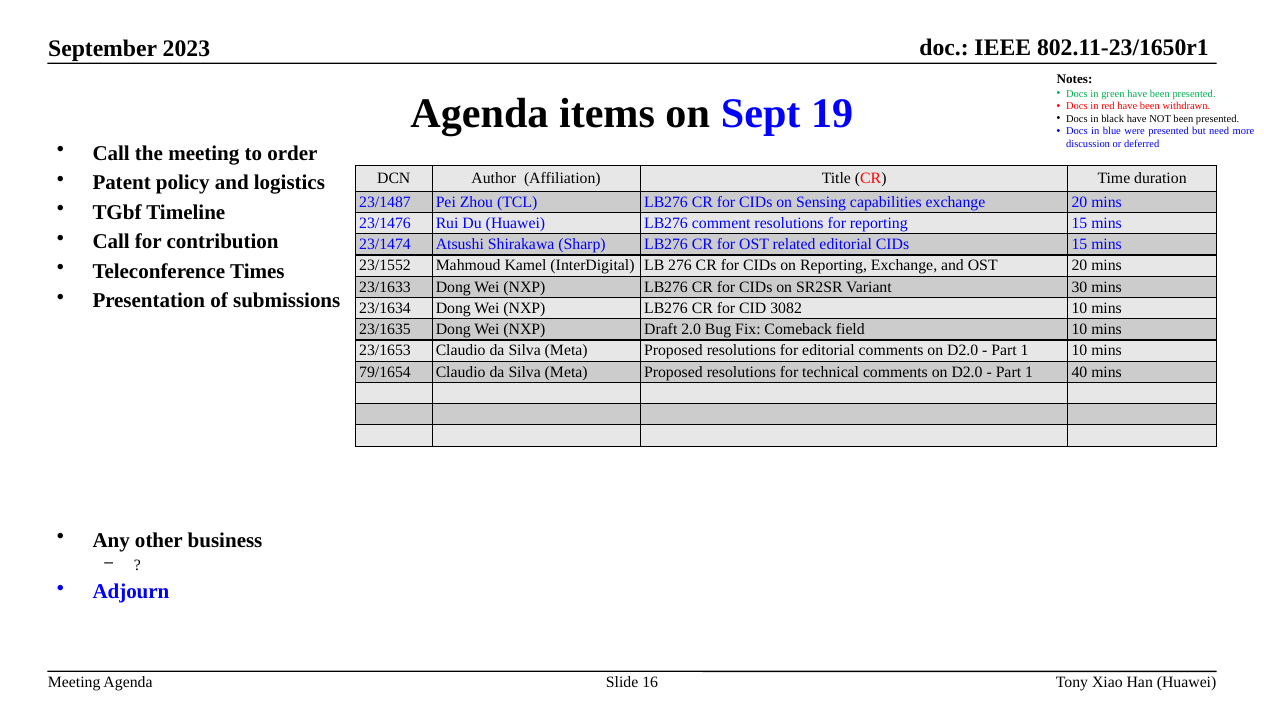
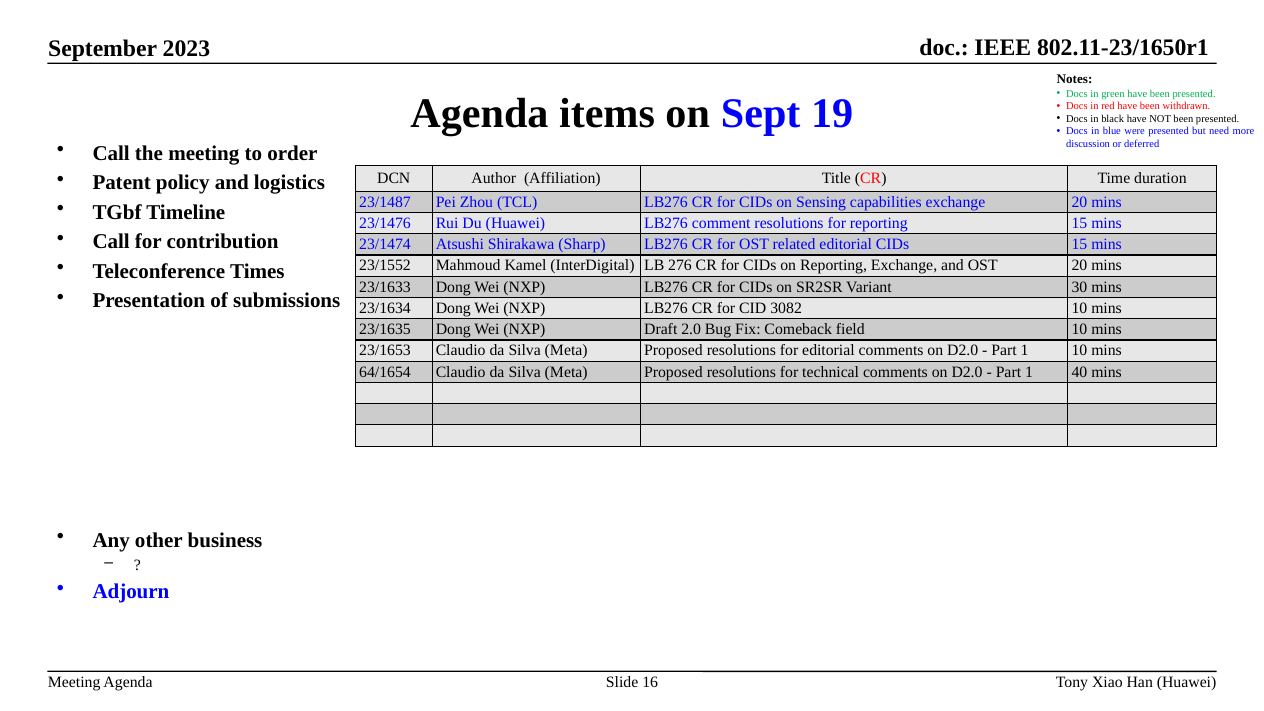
79/1654: 79/1654 -> 64/1654
